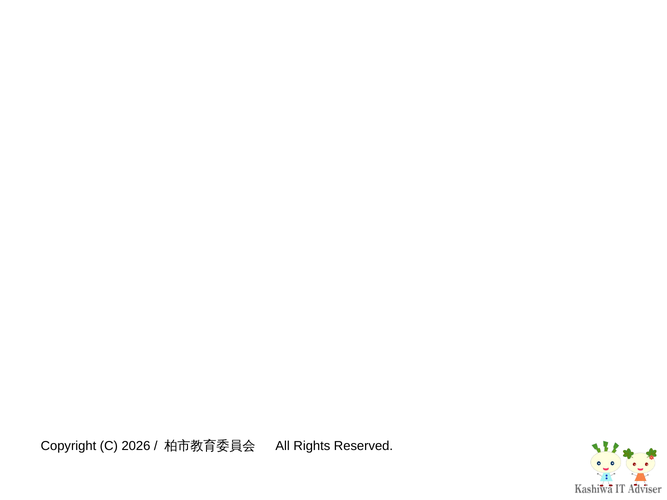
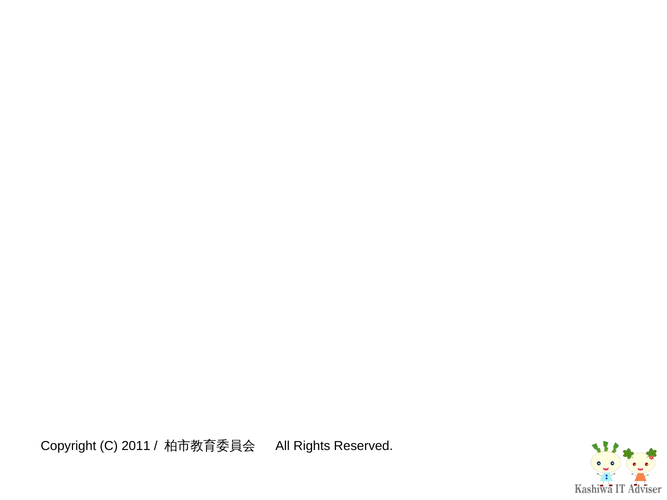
2026: 2026 -> 2011
